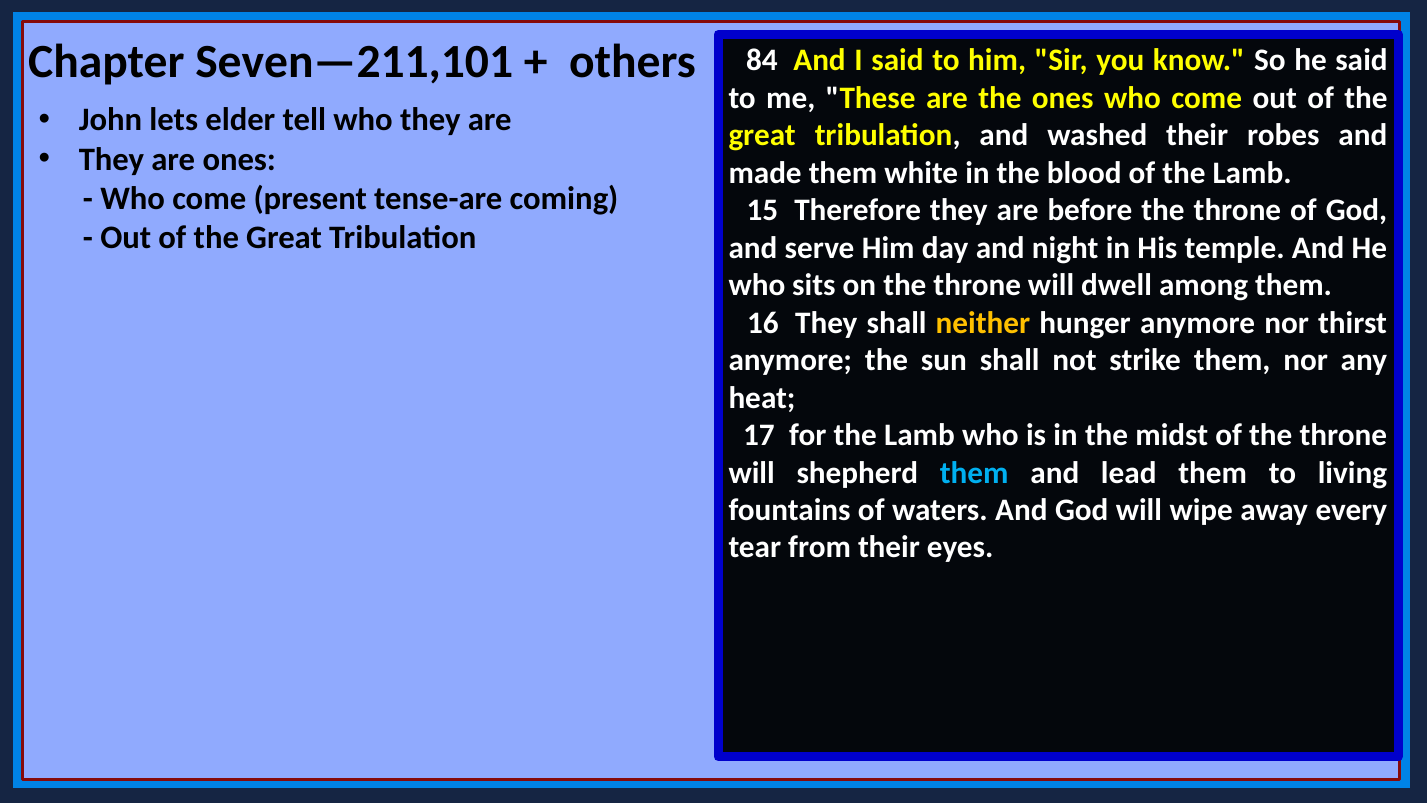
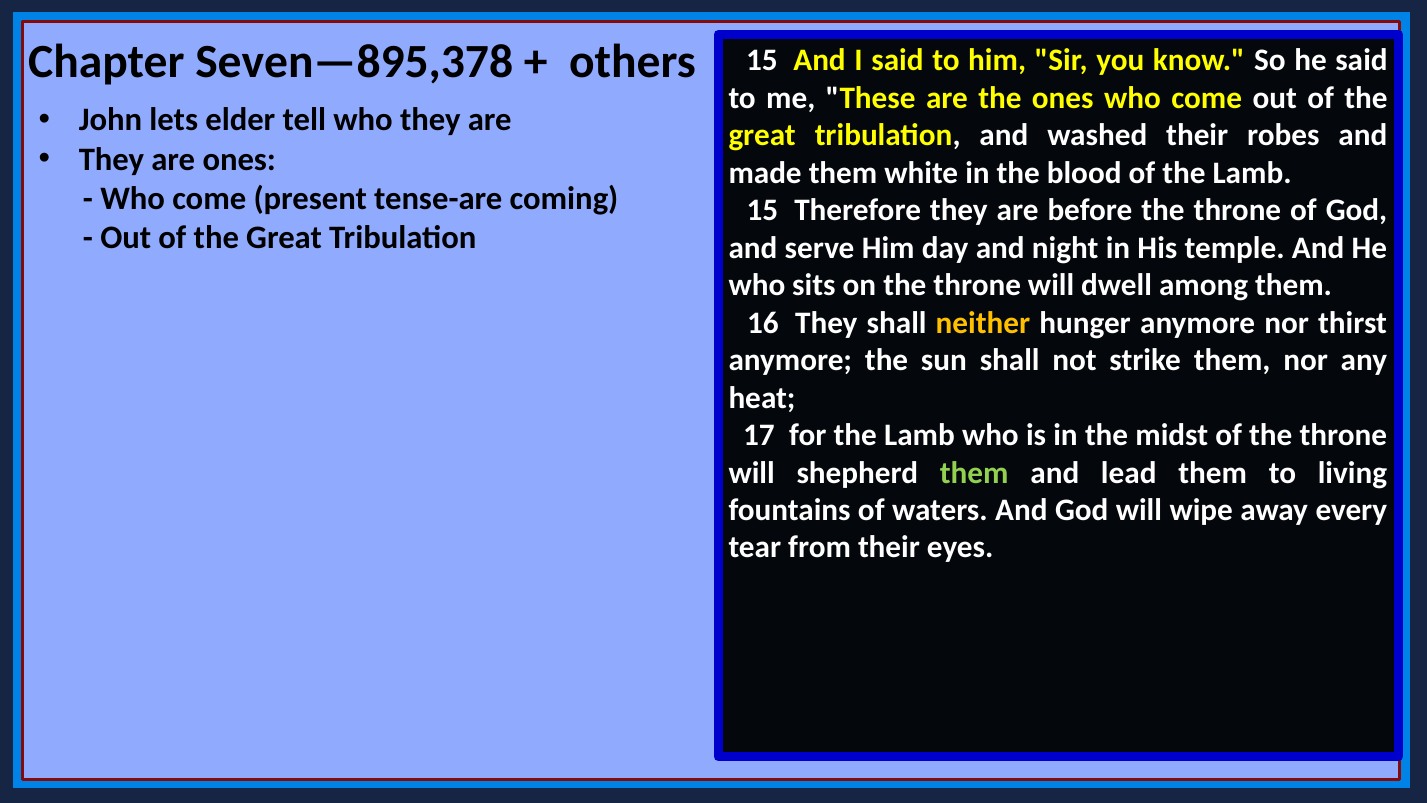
Seven—211,101: Seven—211,101 -> Seven—895,378
others 84: 84 -> 15
them at (974, 473) colour: light blue -> light green
